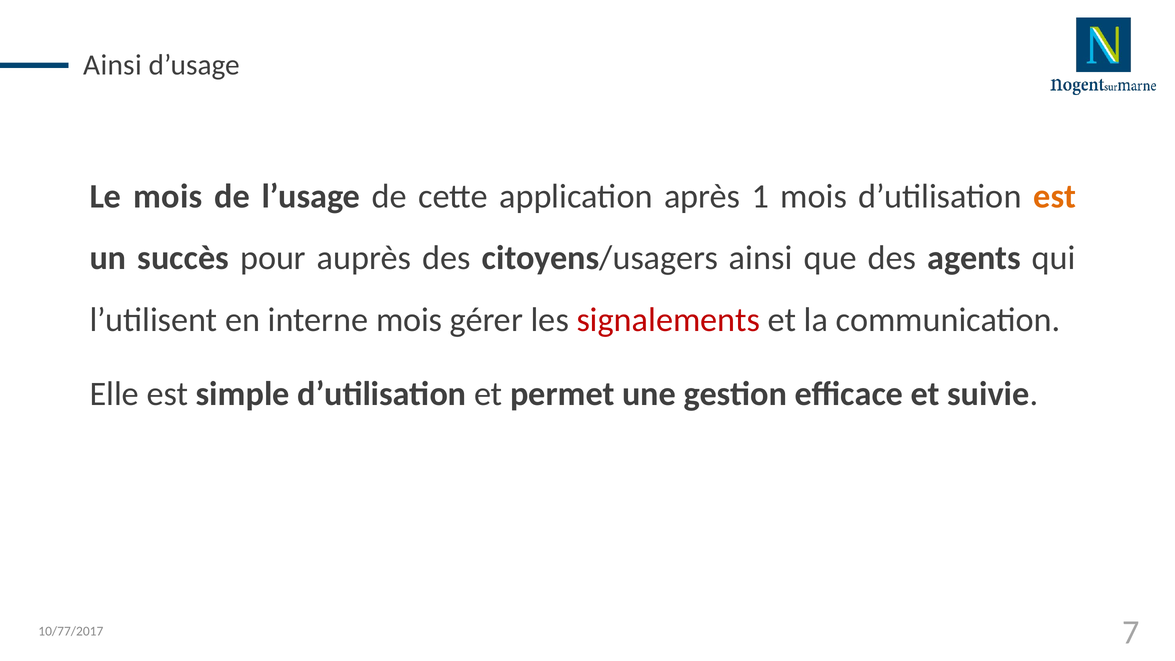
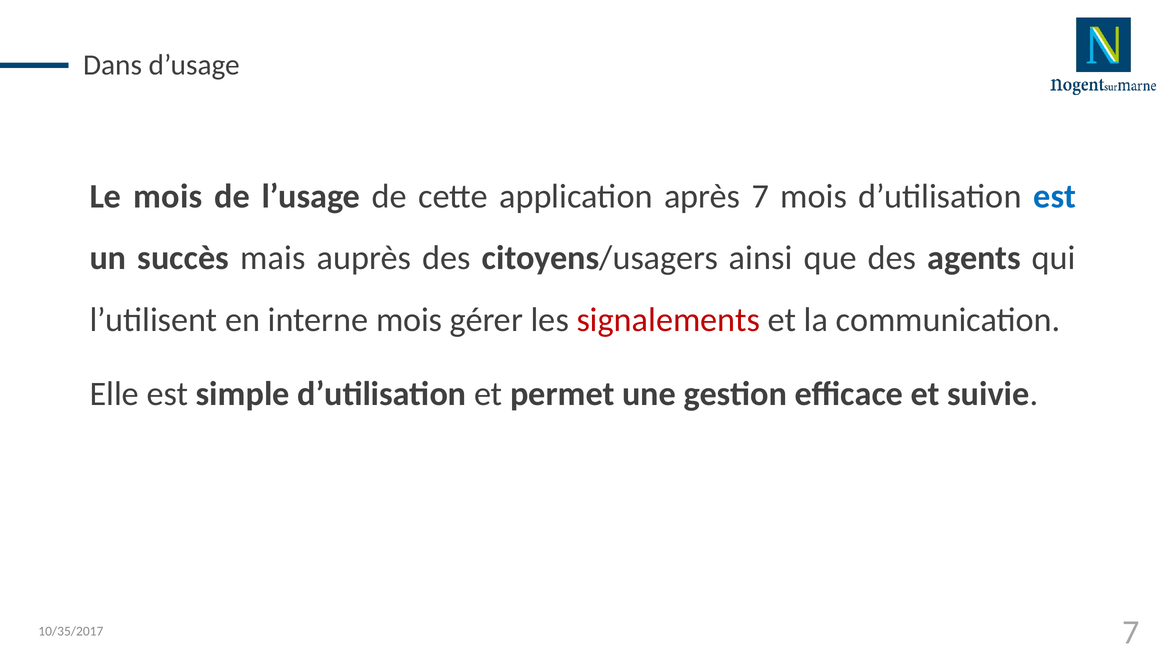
Ainsi at (113, 65): Ainsi -> Dans
après 1: 1 -> 7
est at (1055, 196) colour: orange -> blue
pour: pour -> mais
10/77/2017: 10/77/2017 -> 10/35/2017
